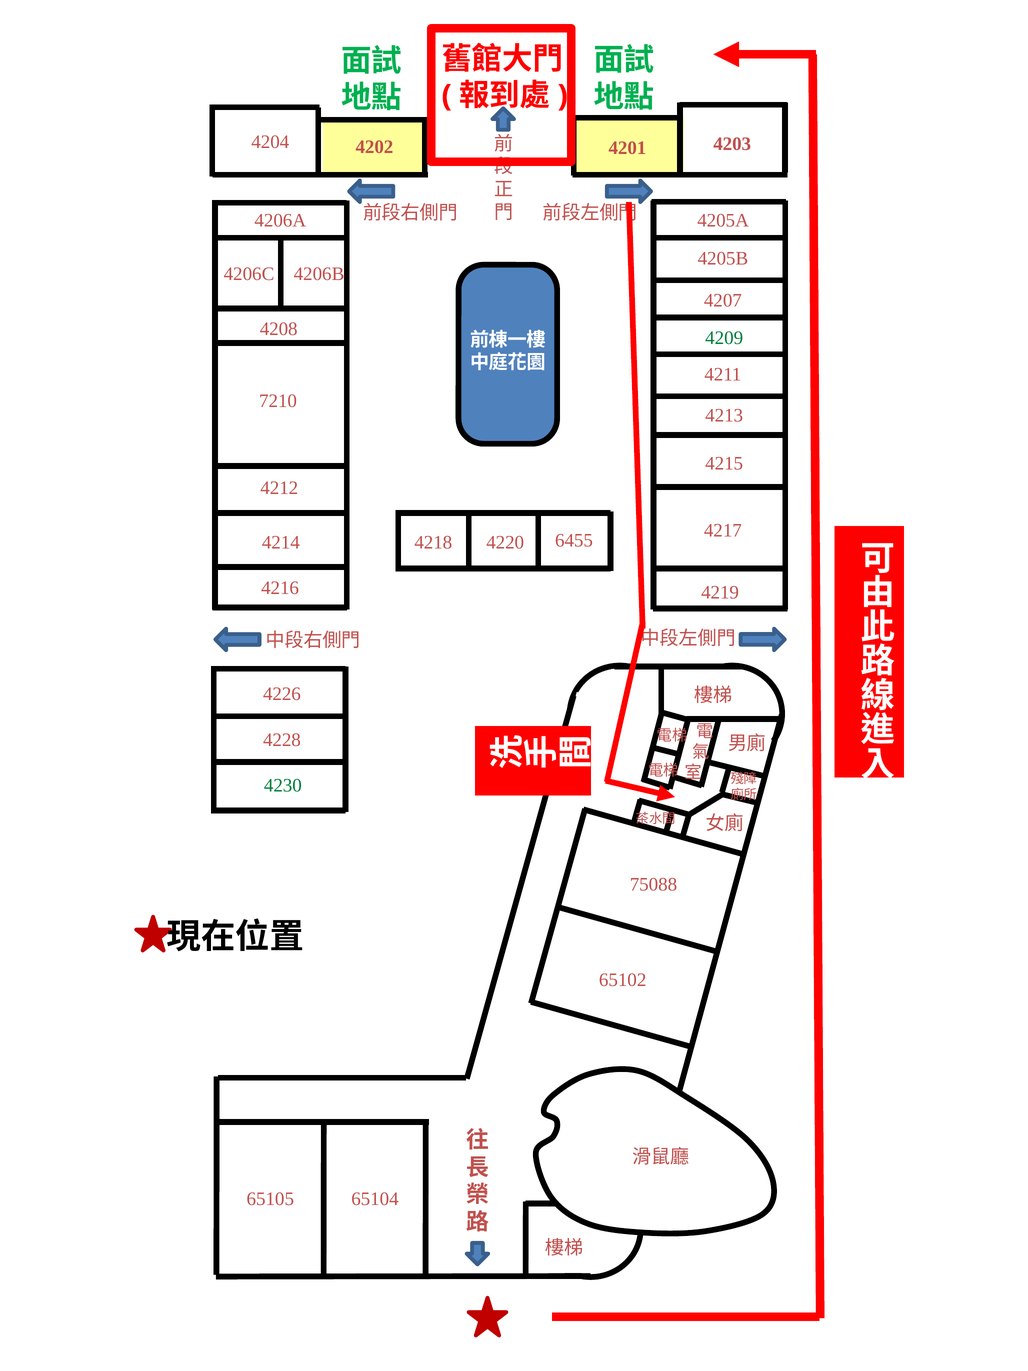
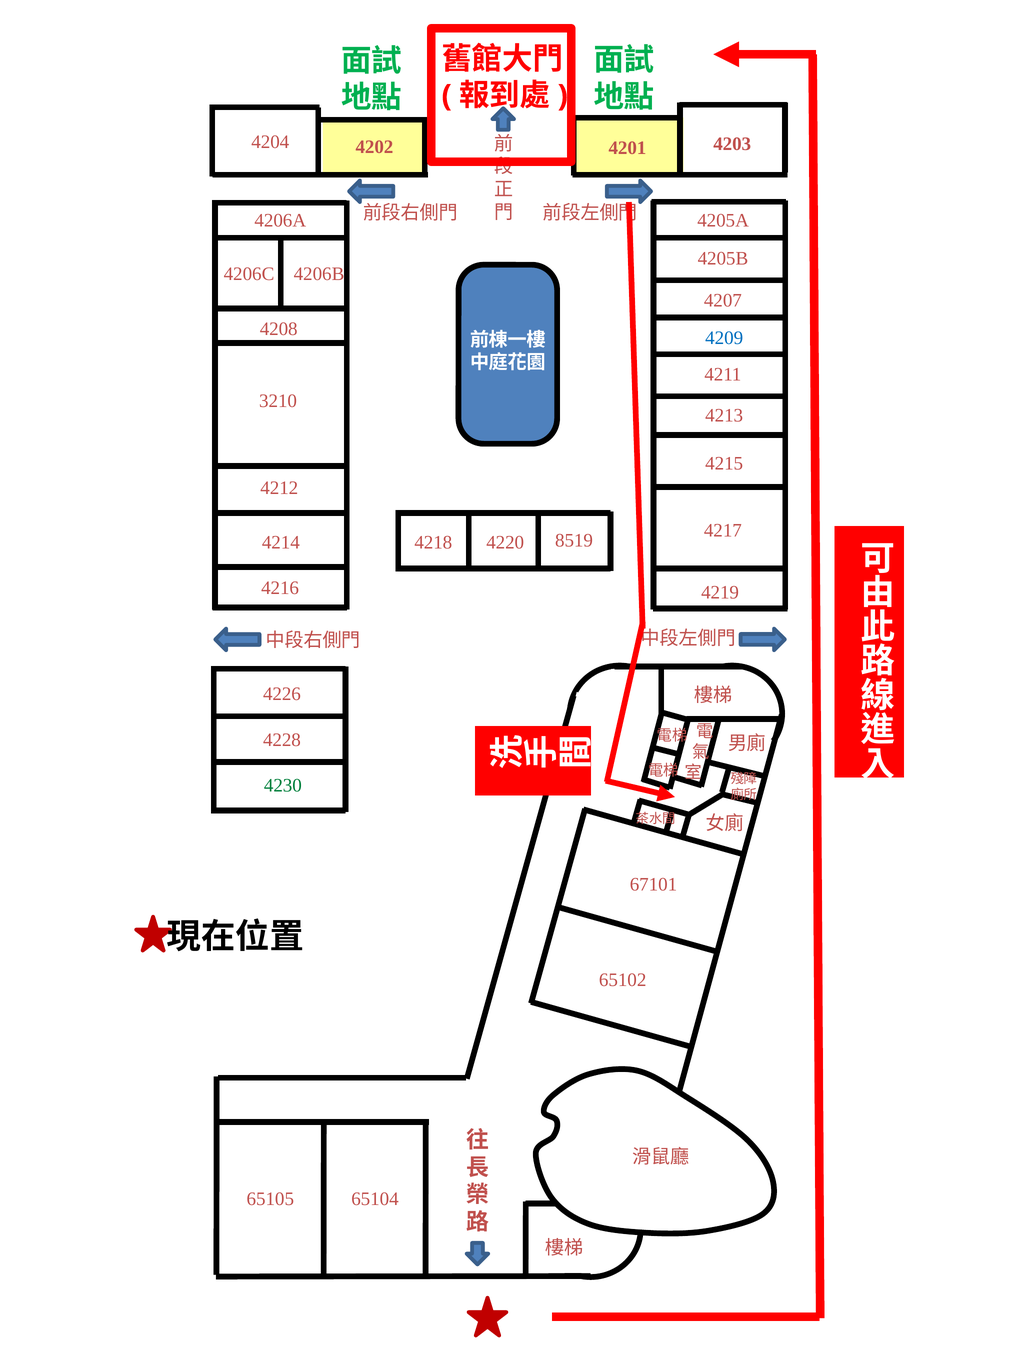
4209 colour: green -> blue
7210: 7210 -> 3210
6455: 6455 -> 8519
75088: 75088 -> 67101
